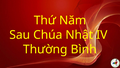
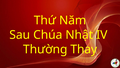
Bình: Bình -> Thay
